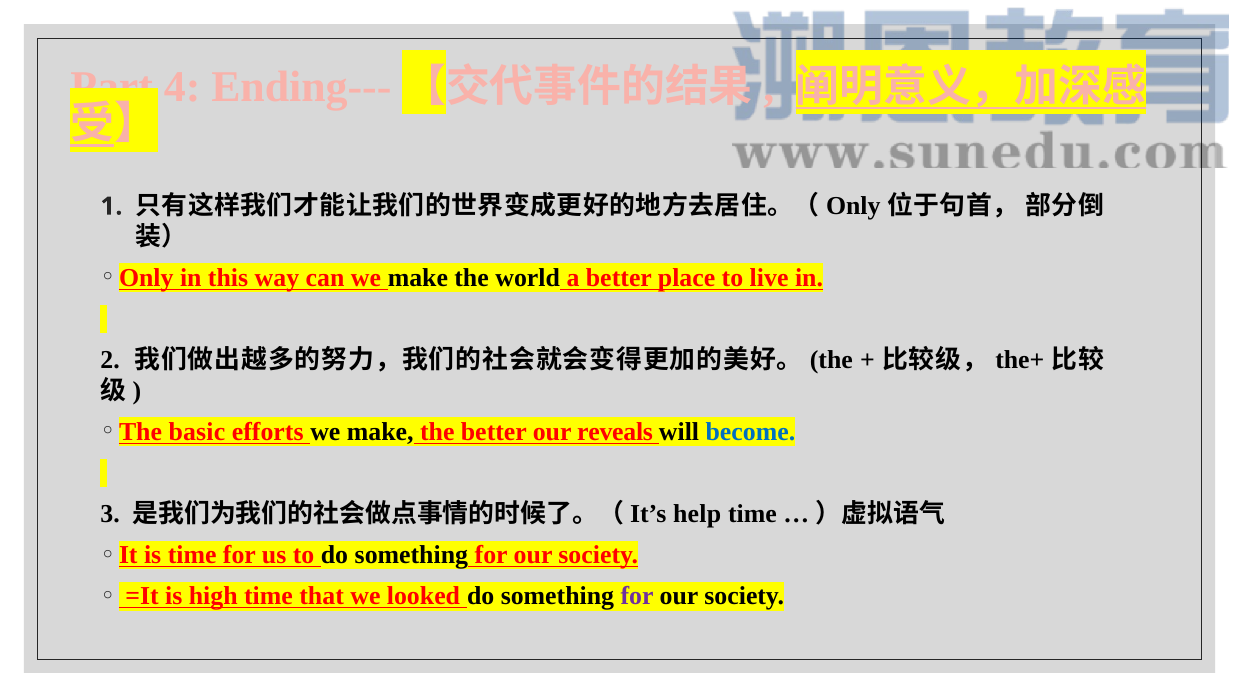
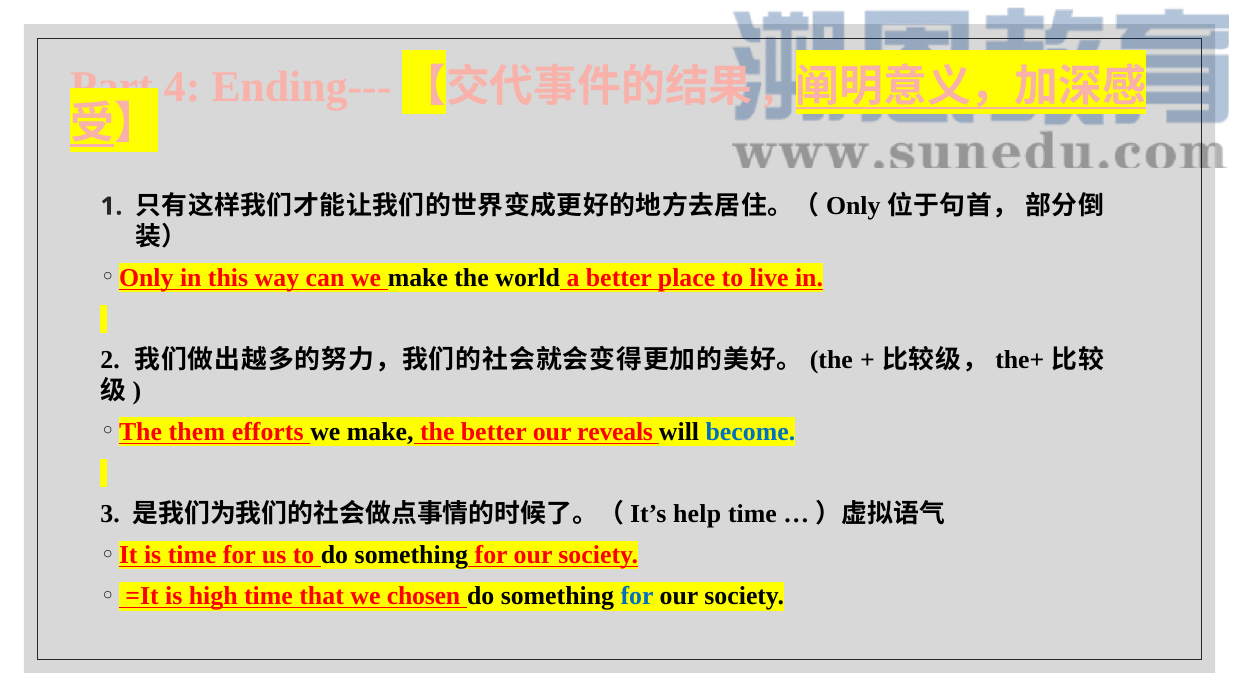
basic: basic -> them
looked: looked -> chosen
for at (637, 596) colour: purple -> blue
